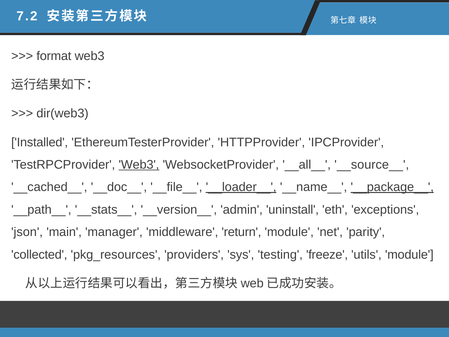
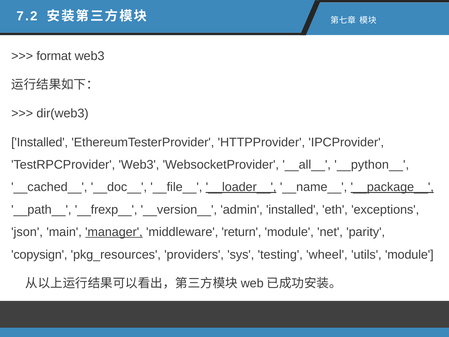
Web3 at (139, 165) underline: present -> none
__source__: __source__ -> __python__
__stats__: __stats__ -> __frexp__
admin uninstall: uninstall -> installed
manager underline: none -> present
collected: collected -> copysign
freeze: freeze -> wheel
